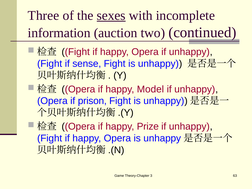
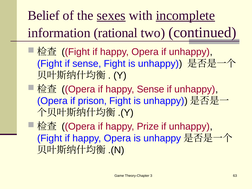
Three: Three -> Belief
incomplete underline: none -> present
auction: auction -> rational
happy Model: Model -> Sense
